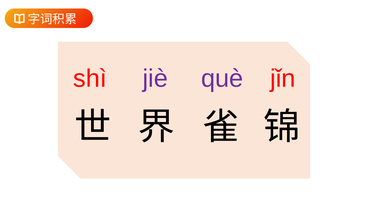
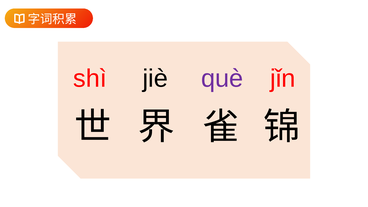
jiè colour: purple -> black
